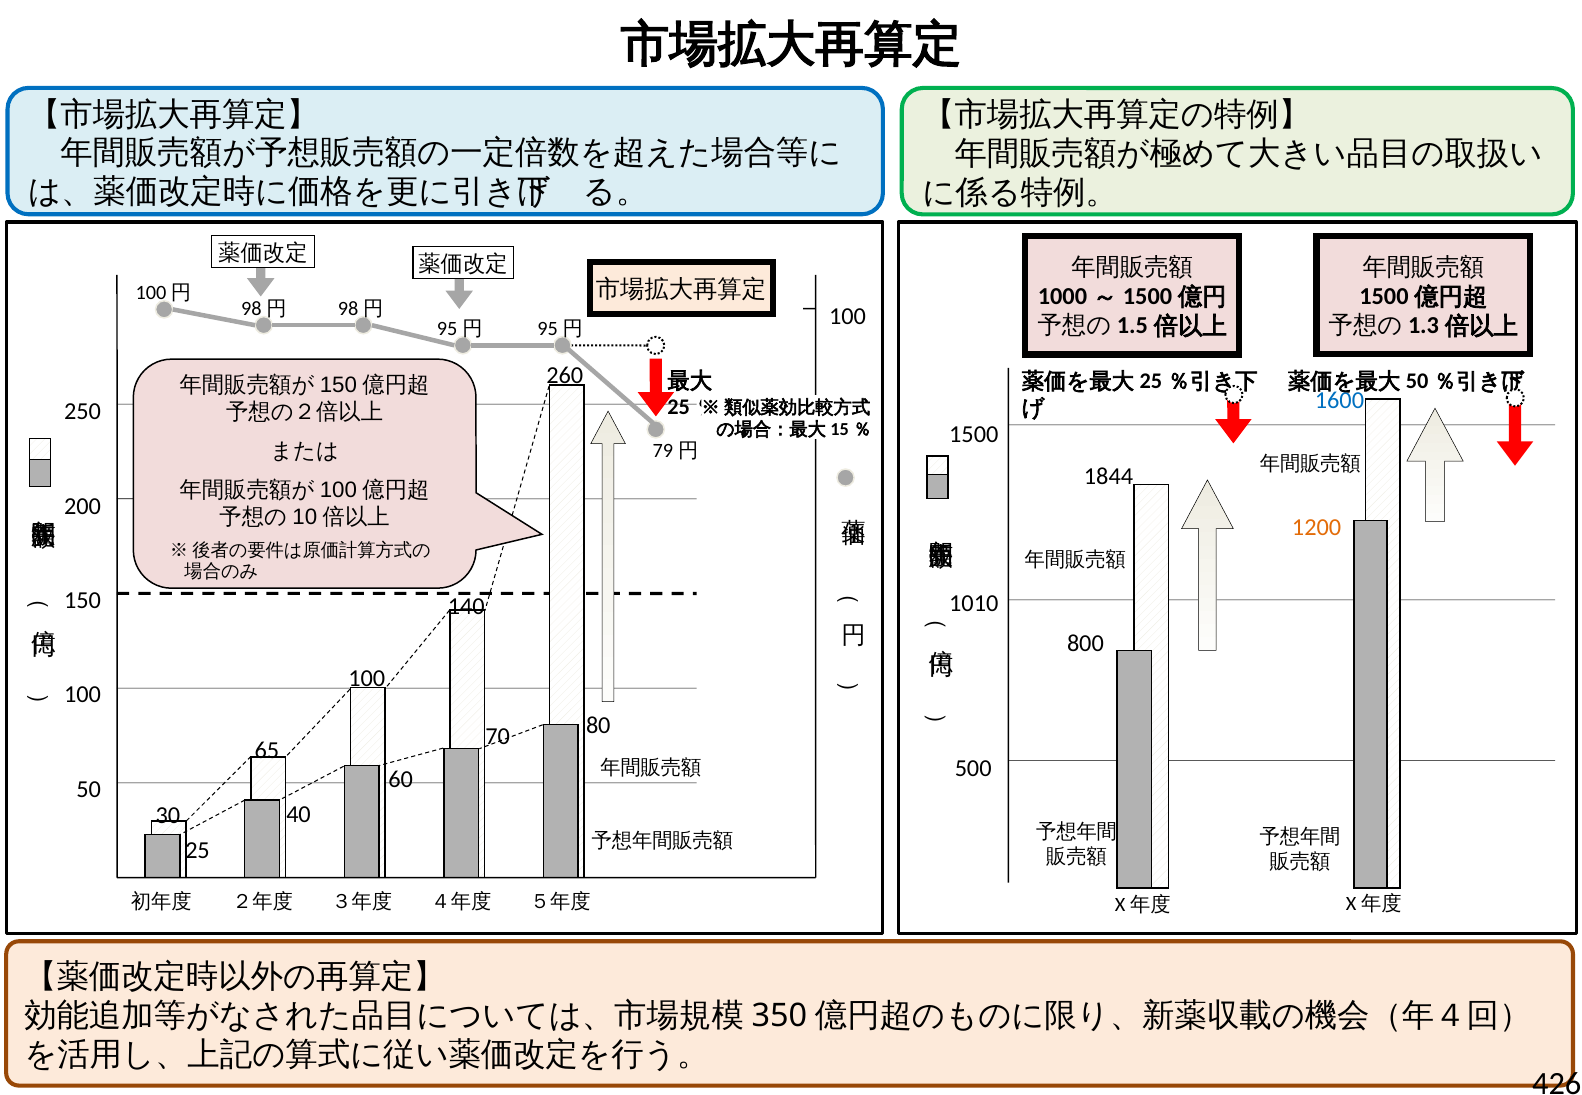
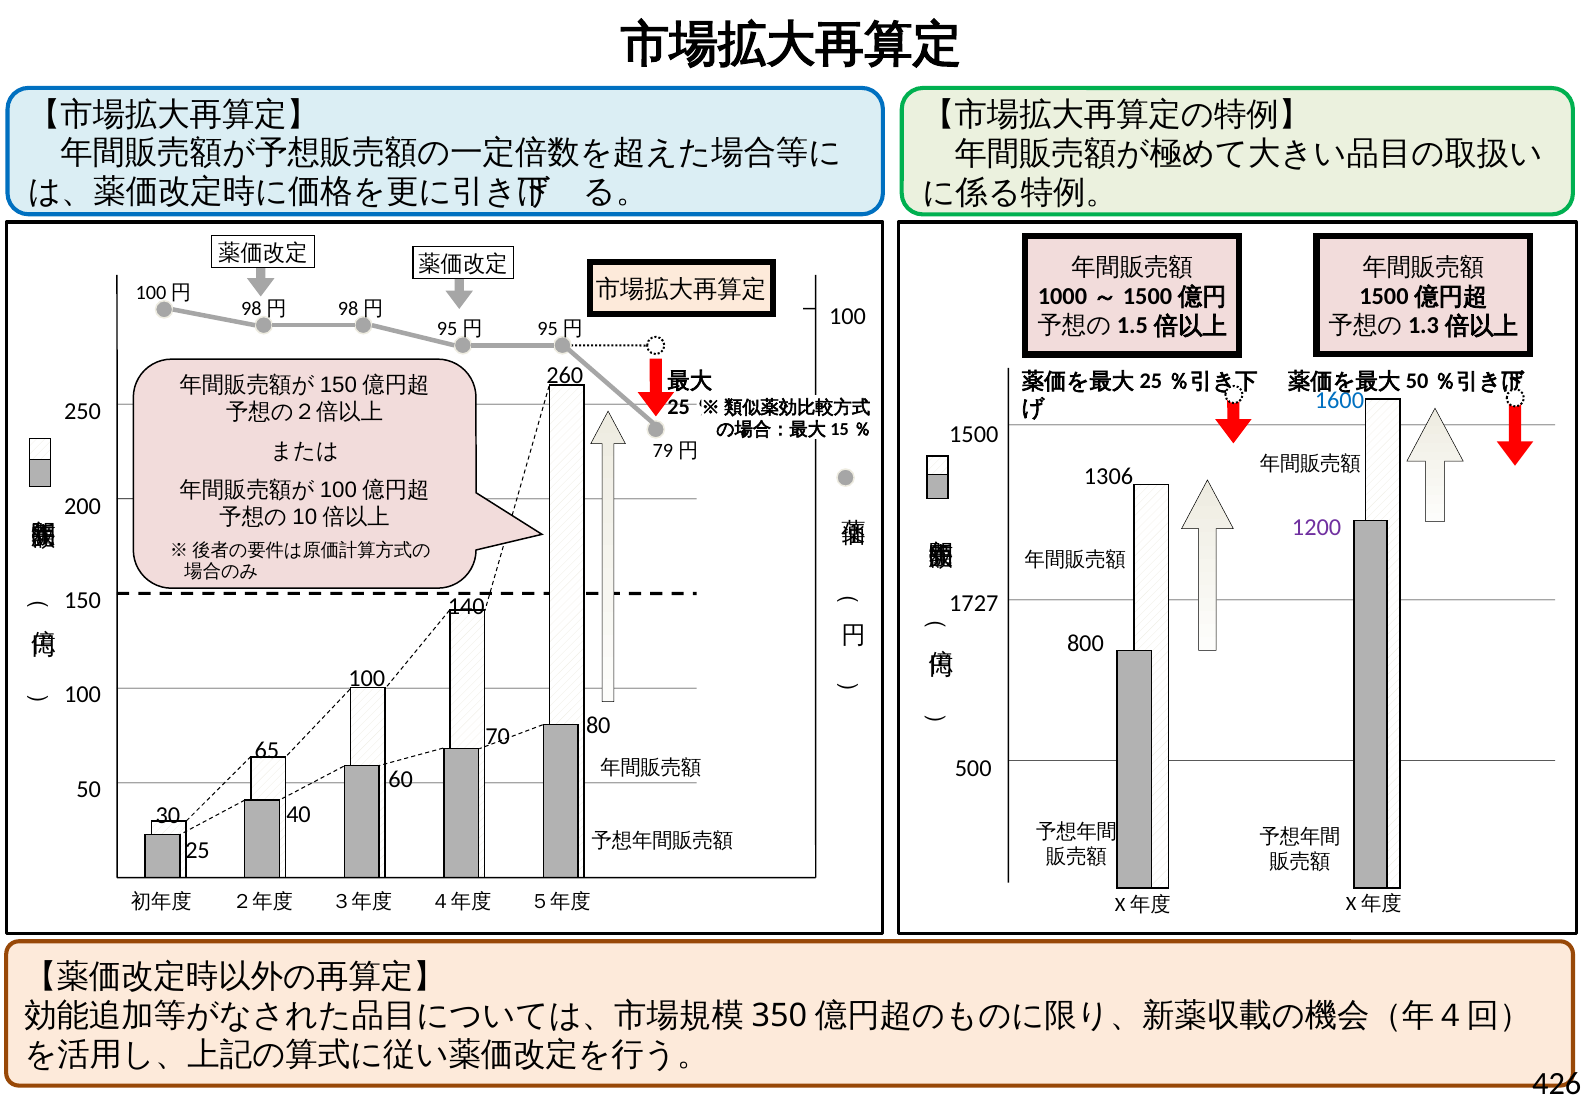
1844: 1844 -> 1306
1200 colour: orange -> purple
1010: 1010 -> 1727
